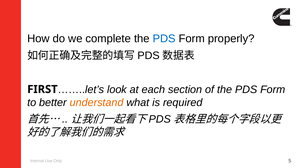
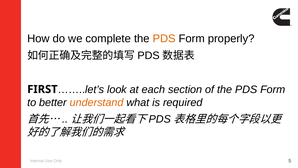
PDS at (164, 38) colour: blue -> orange
